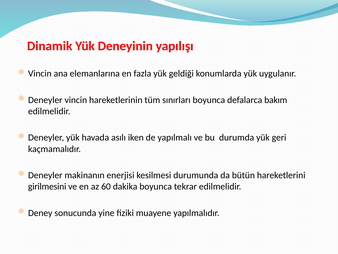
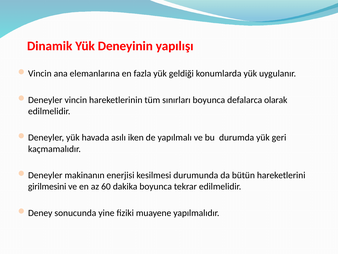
bakım: bakım -> olarak
